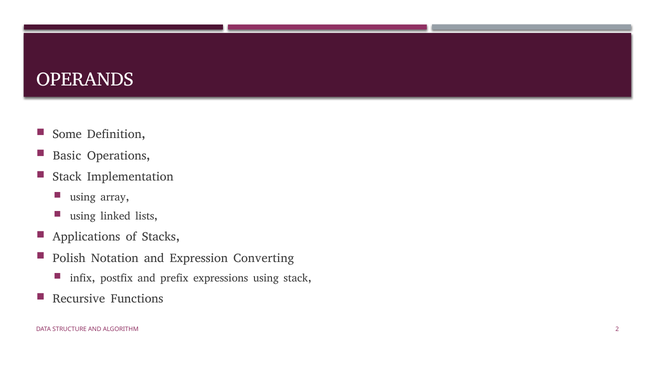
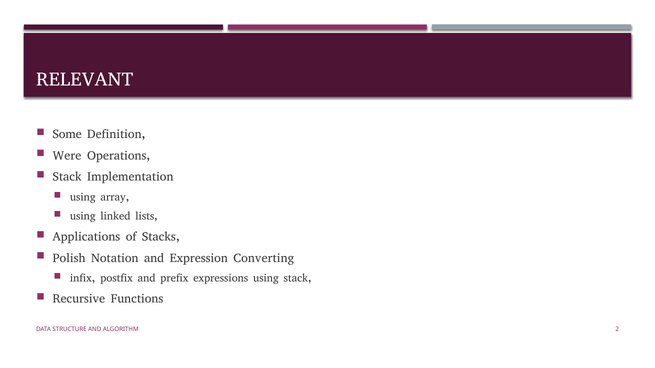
OPERANDS: OPERANDS -> RELEVANT
Basic: Basic -> Were
